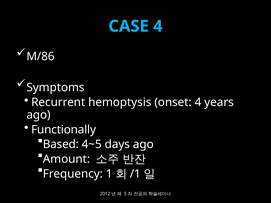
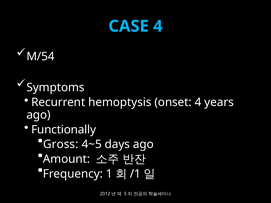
M/86: M/86 -> M/54
Based: Based -> Gross
